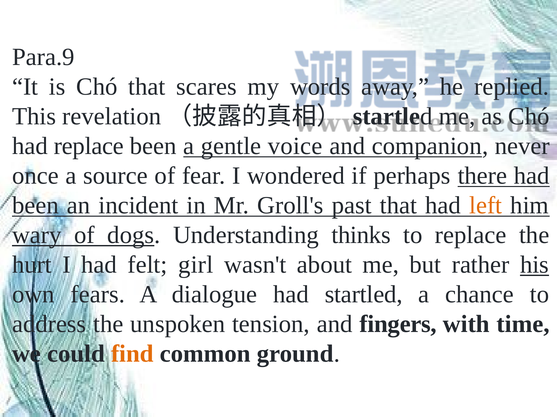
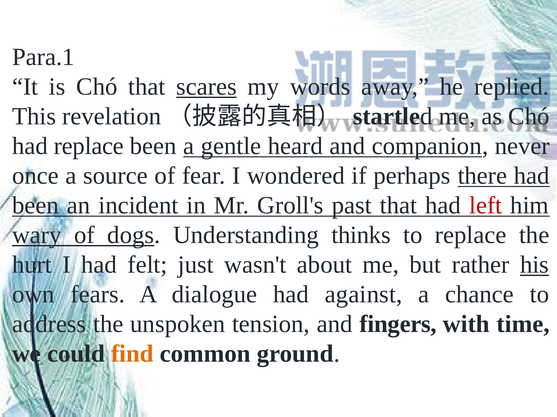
Para.9: Para.9 -> Para.1
scares underline: none -> present
voice: voice -> heard
left colour: orange -> red
girl: girl -> just
had startled: startled -> against
